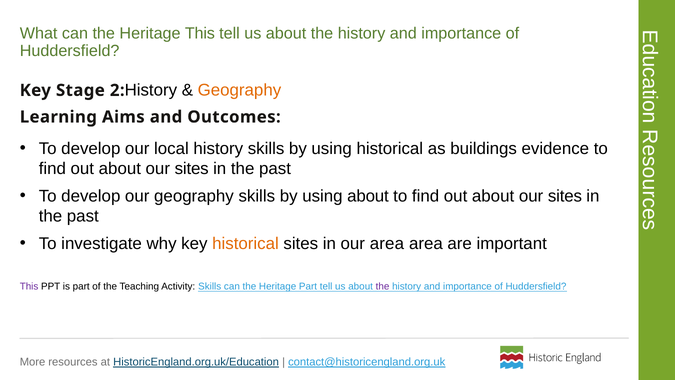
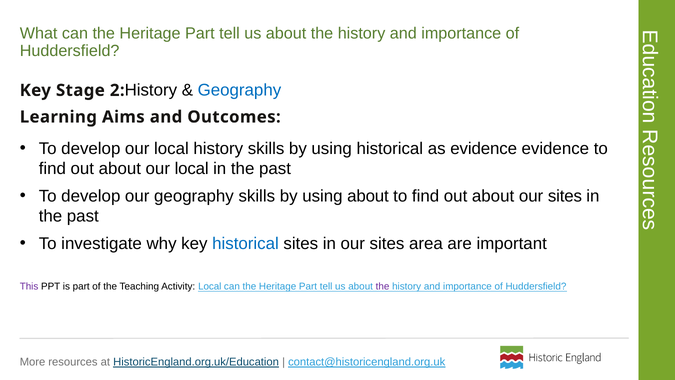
This at (200, 34): This -> Part
Geography at (239, 90) colour: orange -> blue
as buildings: buildings -> evidence
sites at (192, 169): sites -> local
historical at (245, 243) colour: orange -> blue
in our area: area -> sites
Activity Skills: Skills -> Local
